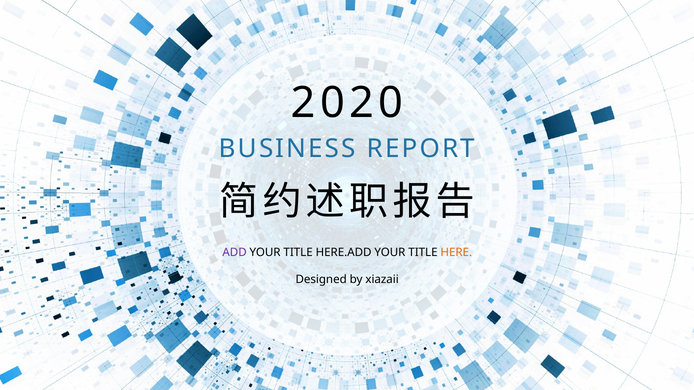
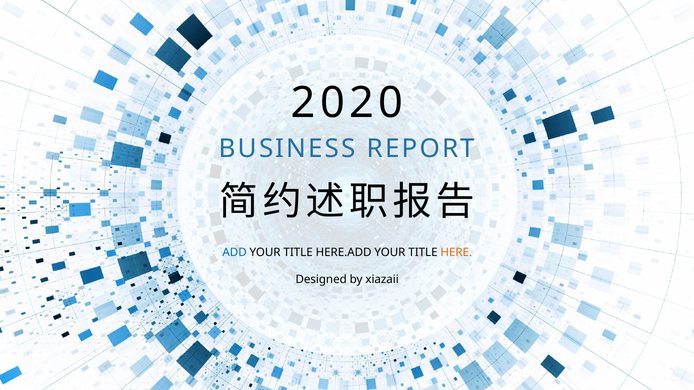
ADD colour: purple -> blue
